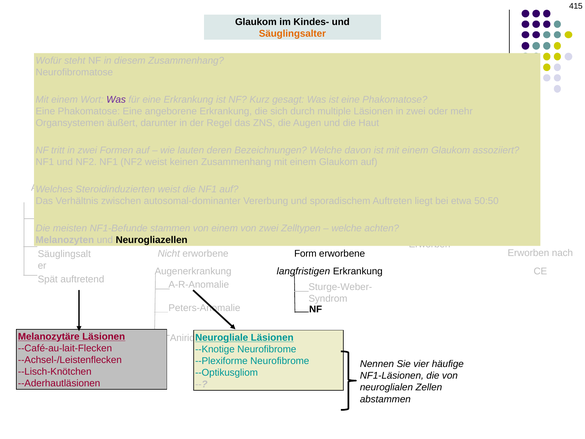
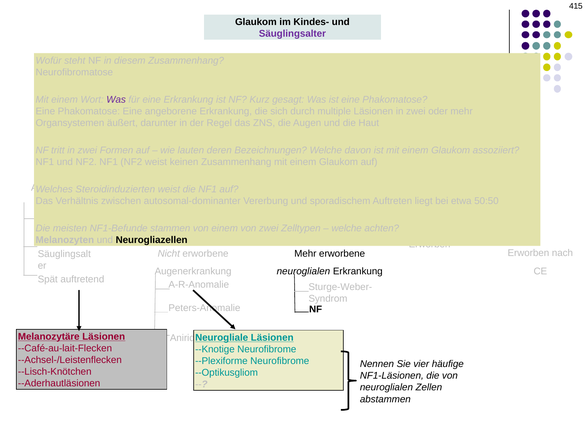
Säuglingsalter at (292, 34) colour: orange -> purple
Form at (305, 254): Form -> Mehr
langfristigen at (303, 271): langfristigen -> neuroglialen
